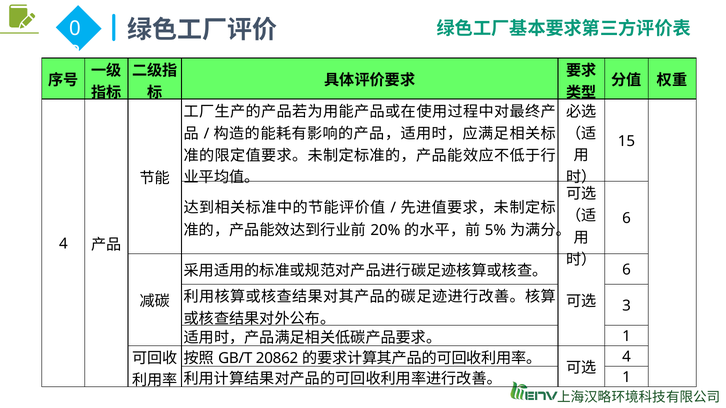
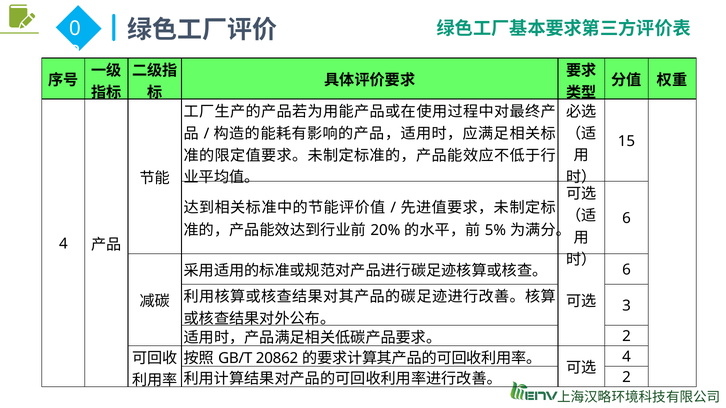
1 at (626, 337): 1 -> 2
1 at (626, 378): 1 -> 2
